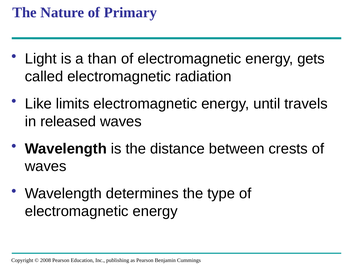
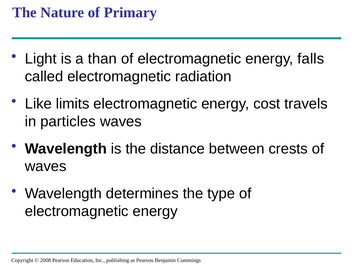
gets: gets -> falls
until: until -> cost
released: released -> particles
